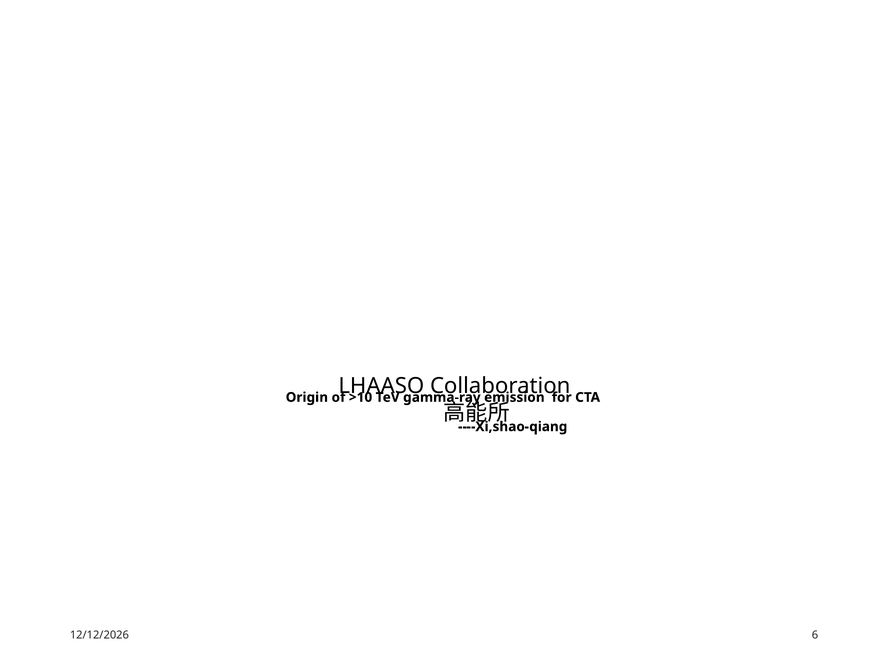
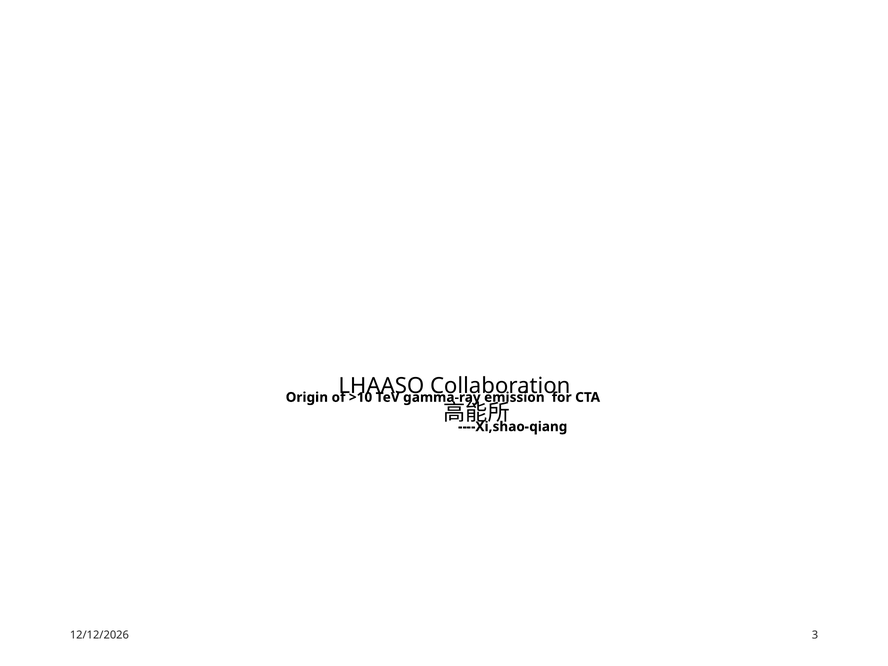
6: 6 -> 3
